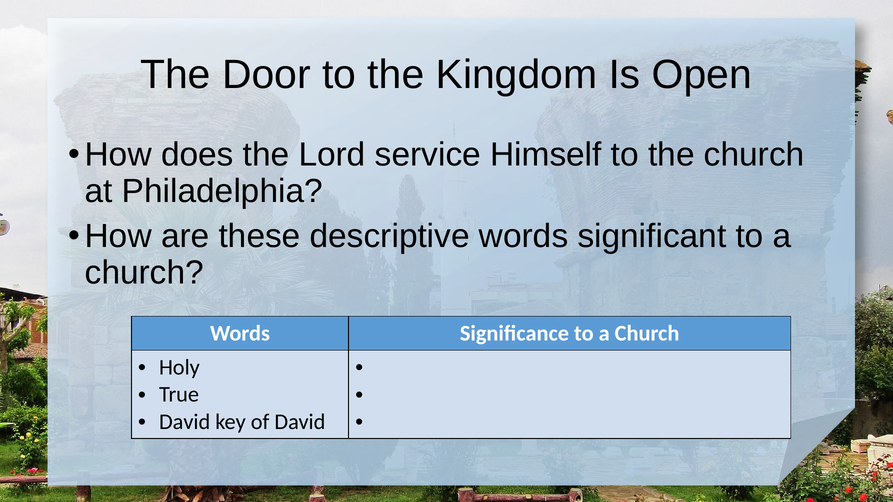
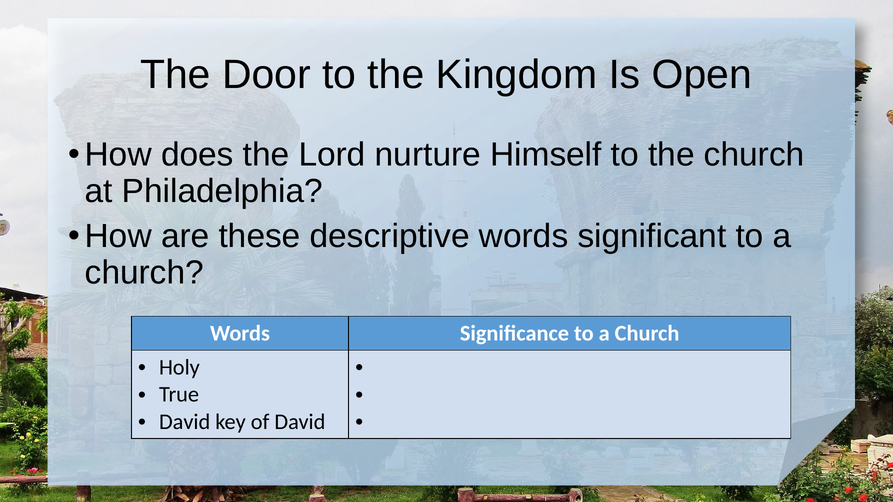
service: service -> nurture
